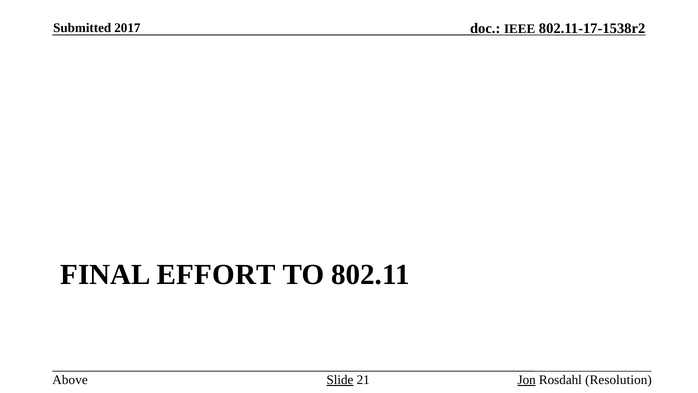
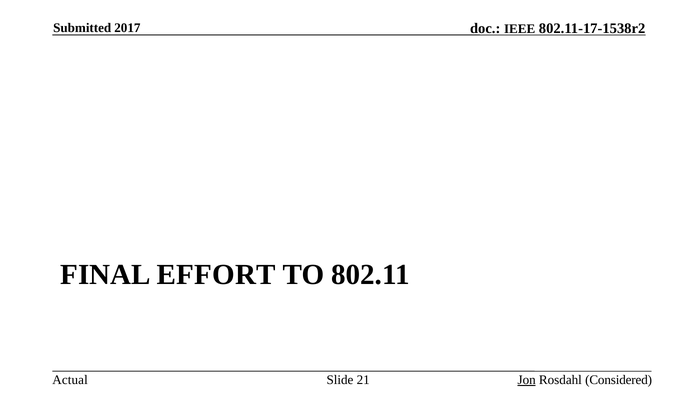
Above: Above -> Actual
Slide underline: present -> none
Resolution: Resolution -> Considered
